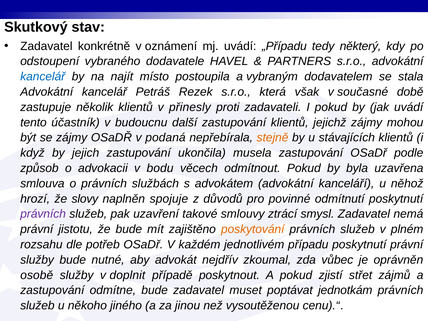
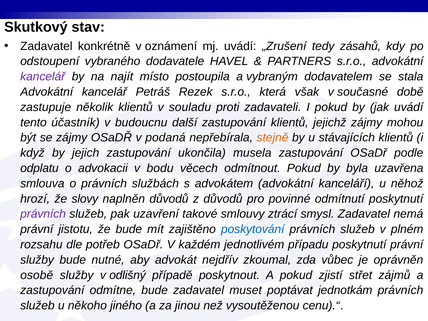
„Případu: „Případu -> „Zrušení
některý: některý -> zásahů
kancelář at (43, 77) colour: blue -> purple
přinesly: přinesly -> souladu
způsob: způsob -> odplatu
naplněn spojuje: spojuje -> důvodů
poskytování colour: orange -> blue
doplnit: doplnit -> odlišný
